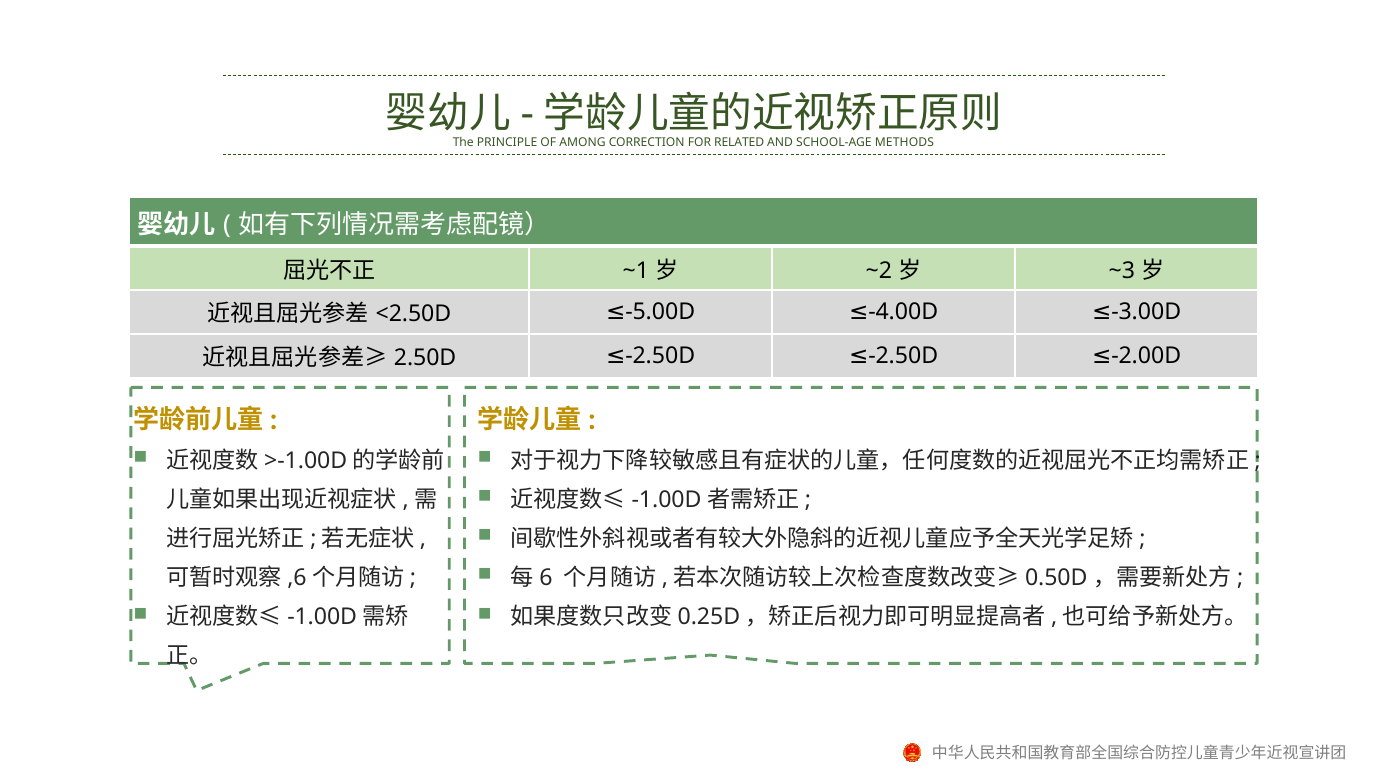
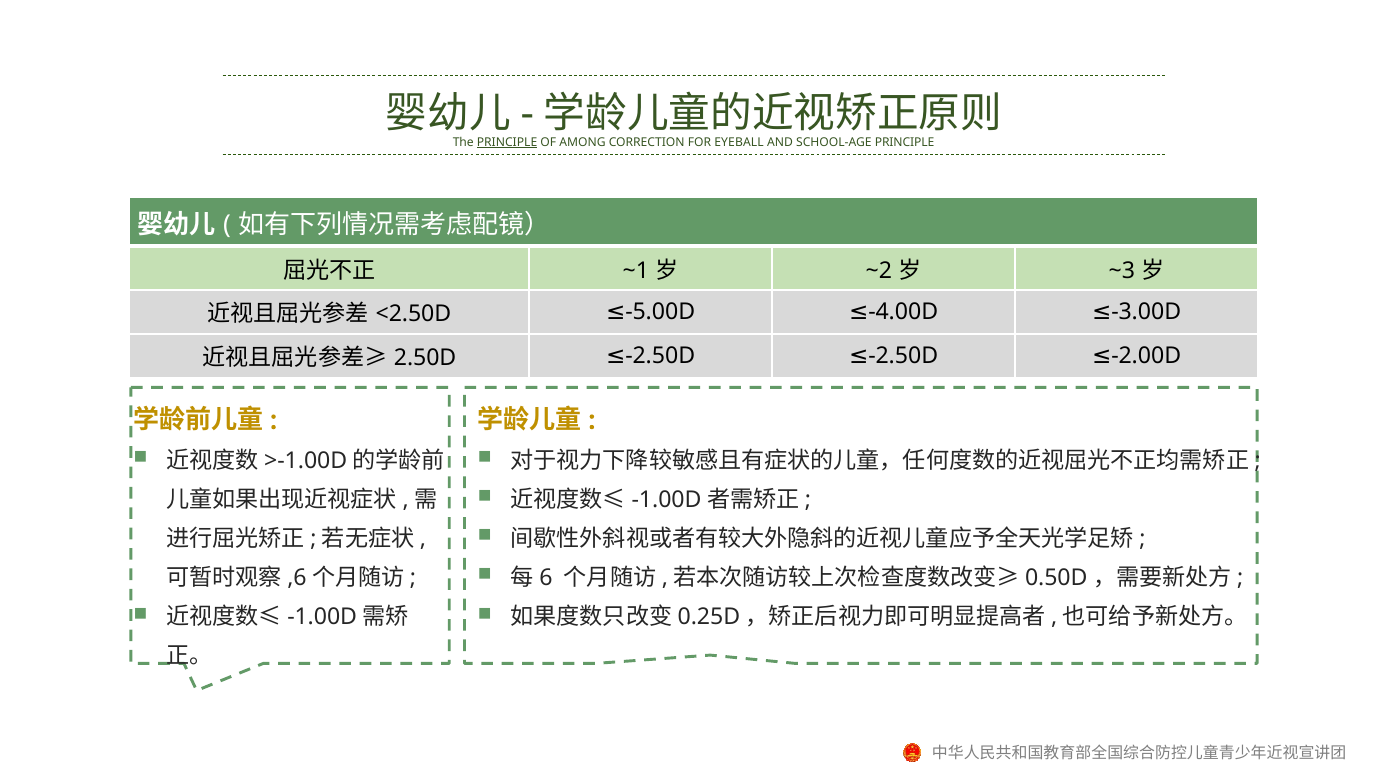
PRINCIPLE at (507, 142) underline: none -> present
RELATED: RELATED -> EYEBALL
SCHOOL-AGE METHODS: METHODS -> PRINCIPLE
